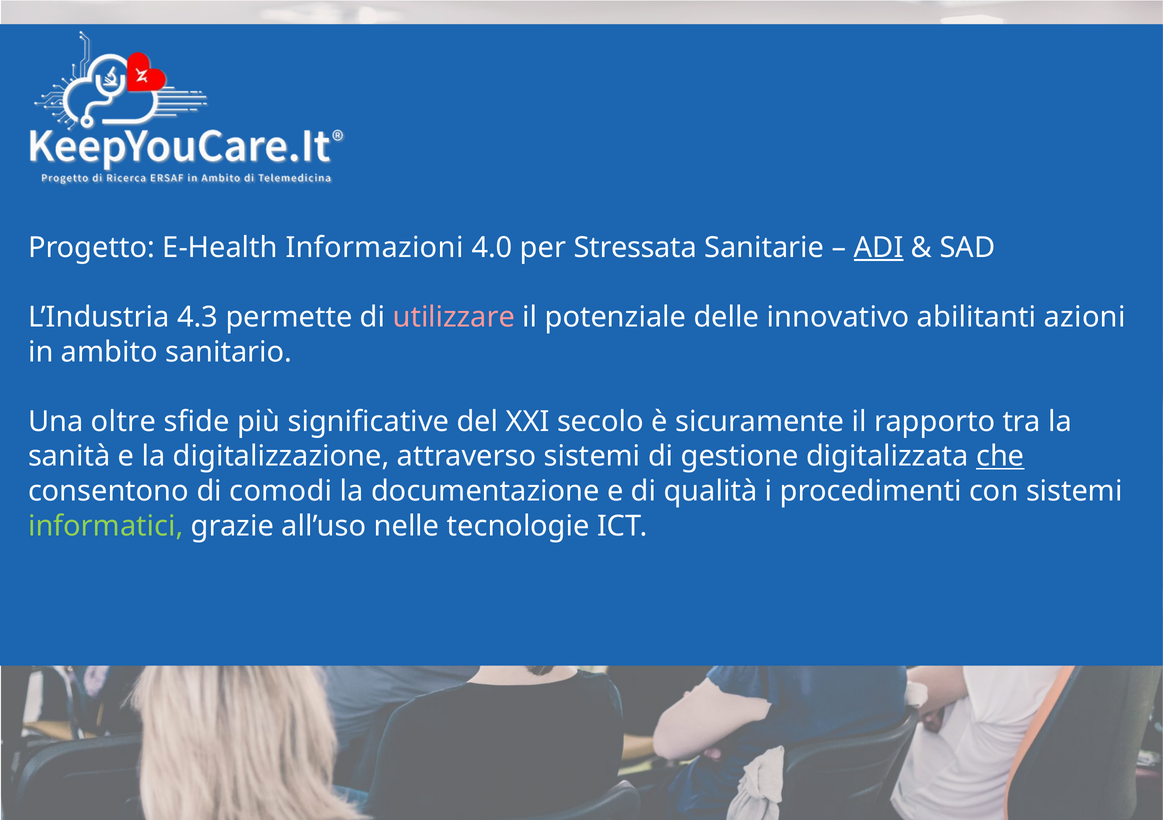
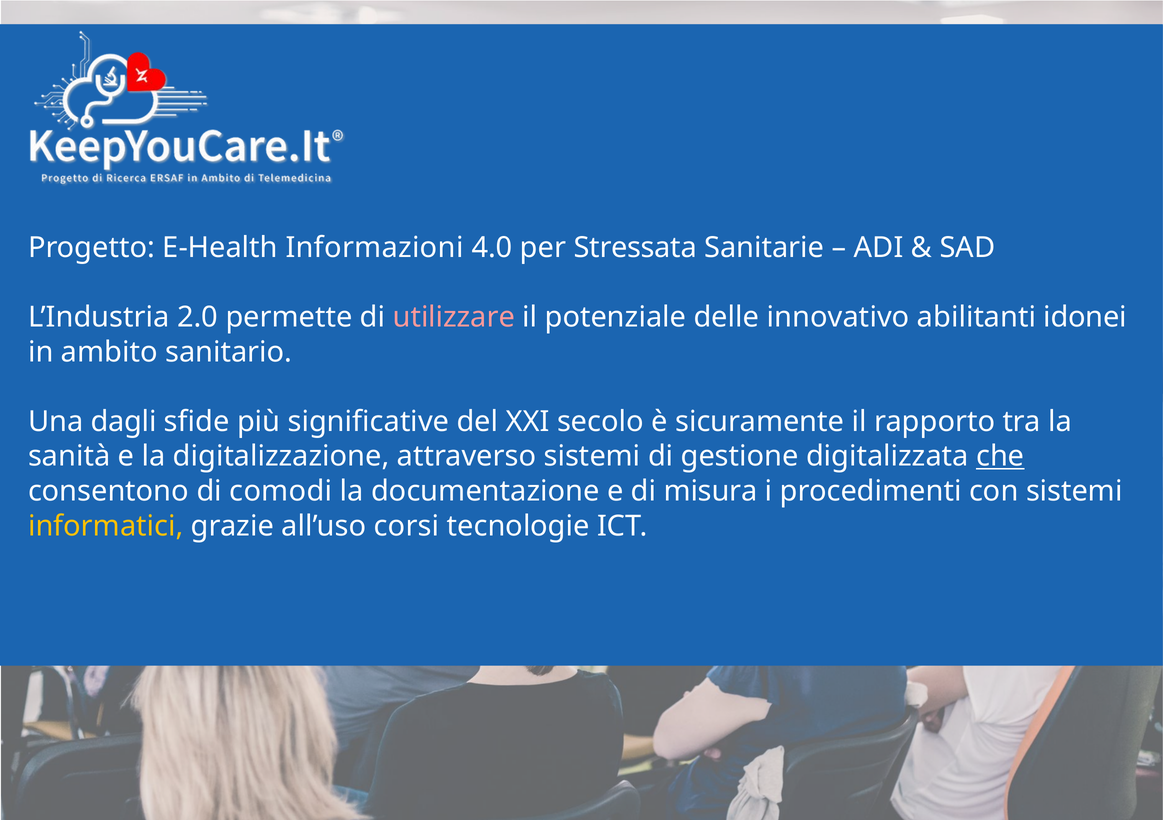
ADI underline: present -> none
4.3: 4.3 -> 2.0
azioni: azioni -> idonei
oltre: oltre -> dagli
qualità: qualità -> misura
informatici colour: light green -> yellow
nelle: nelle -> corsi
